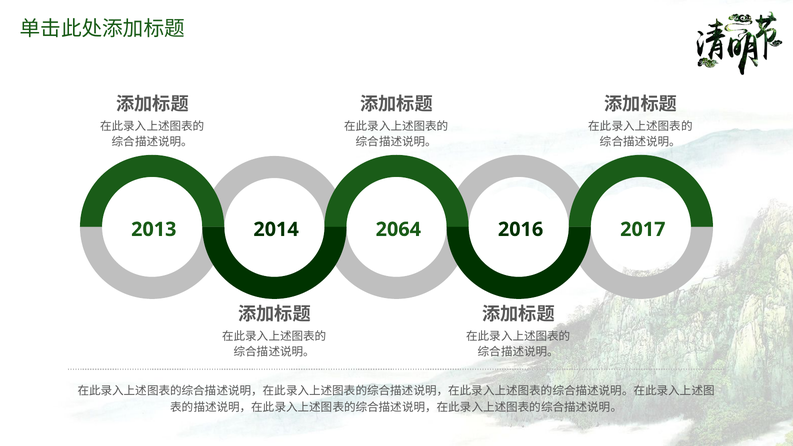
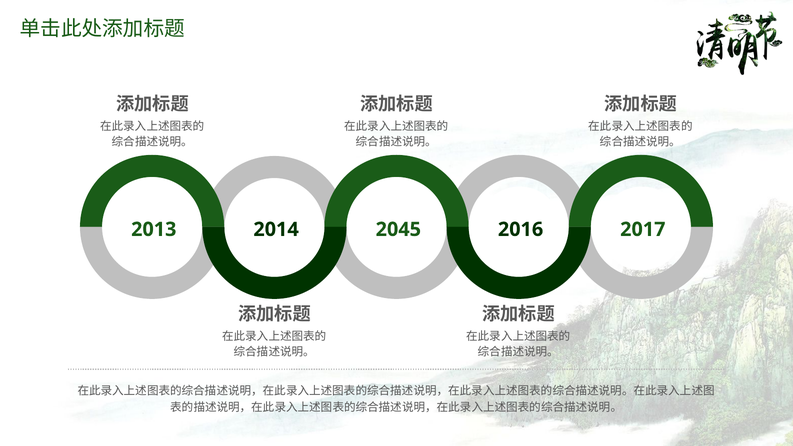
2064: 2064 -> 2045
